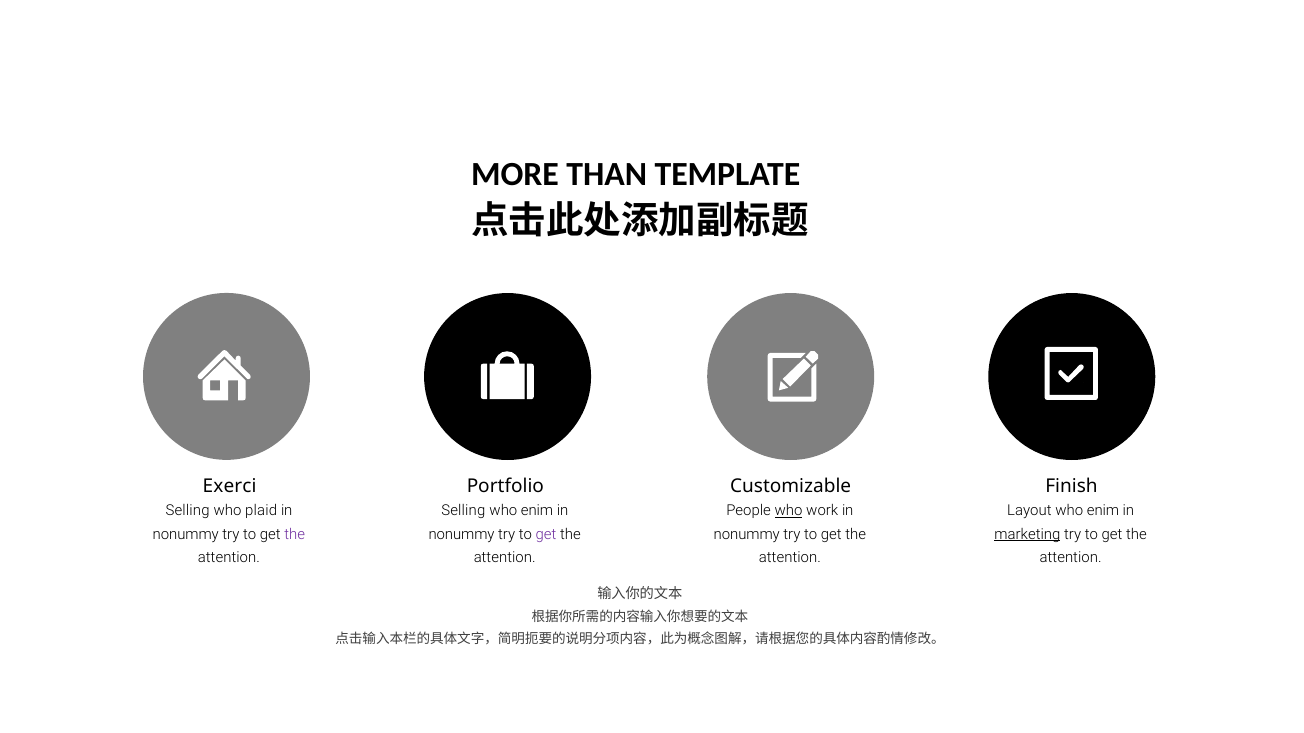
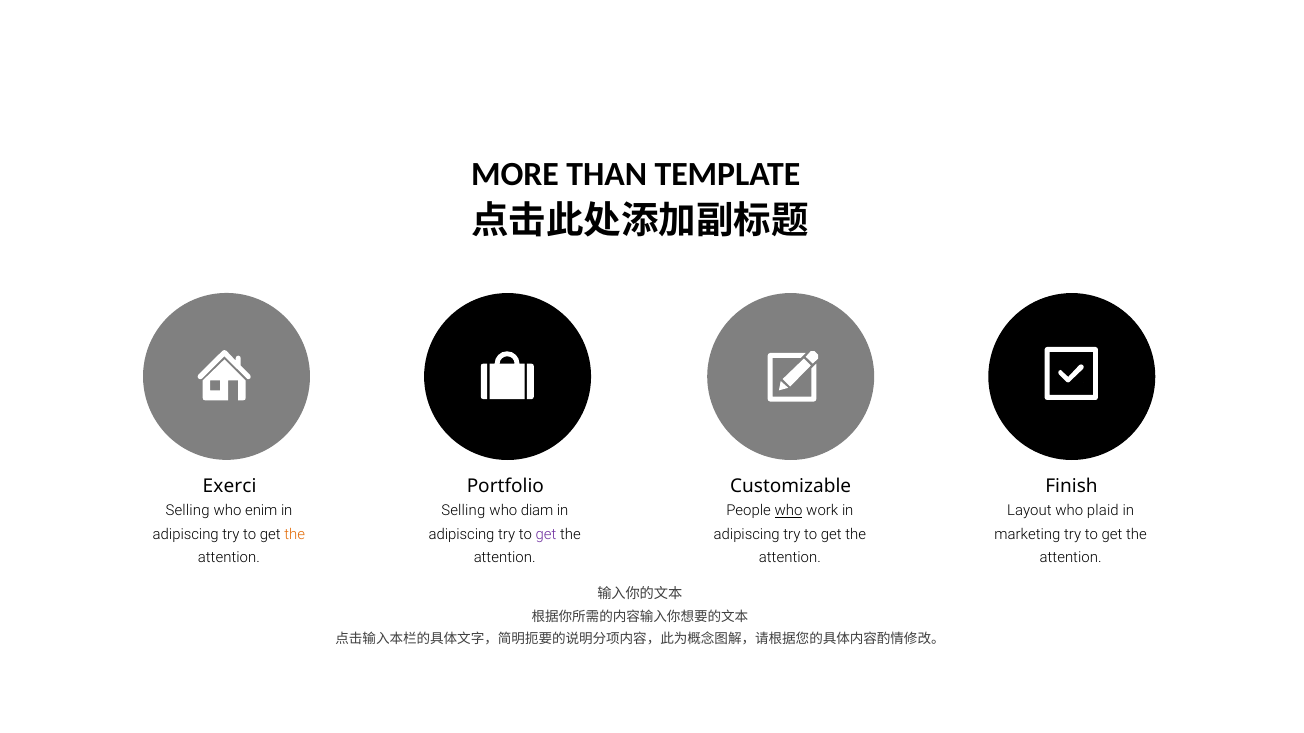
plaid: plaid -> enim
enim at (537, 511): enim -> diam
enim at (1103, 511): enim -> plaid
nonummy at (186, 535): nonummy -> adipiscing
the at (295, 535) colour: purple -> orange
nonummy at (462, 535): nonummy -> adipiscing
nonummy at (747, 535): nonummy -> adipiscing
marketing underline: present -> none
